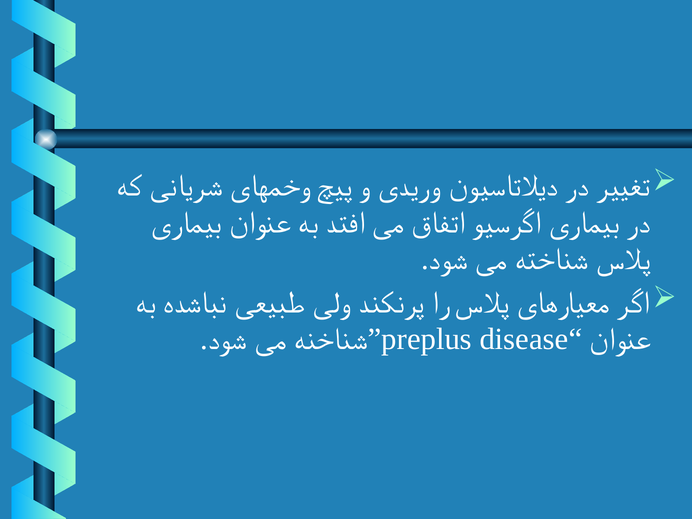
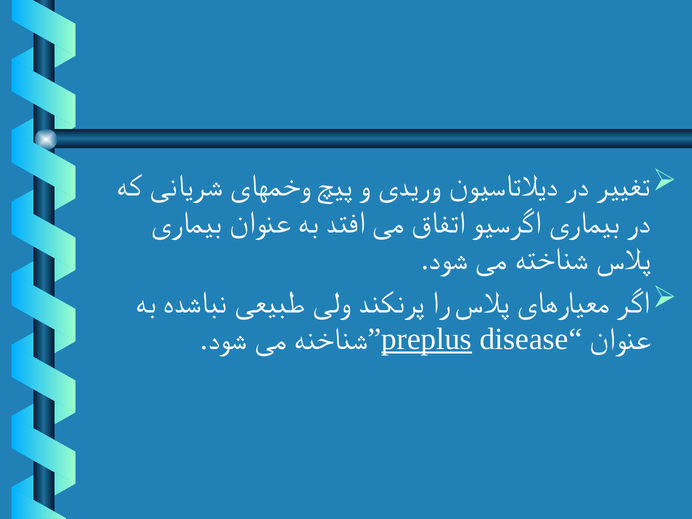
preplus underline: none -> present
